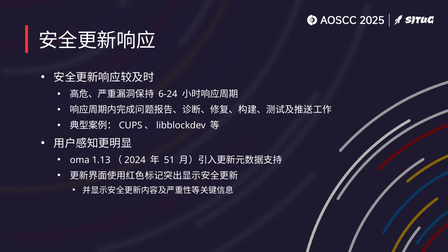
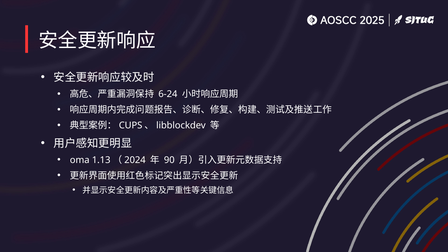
51: 51 -> 90
